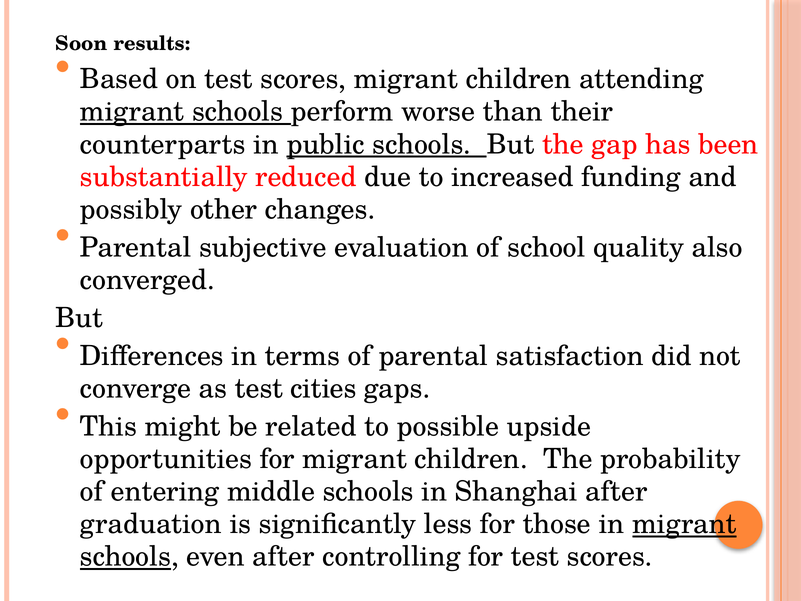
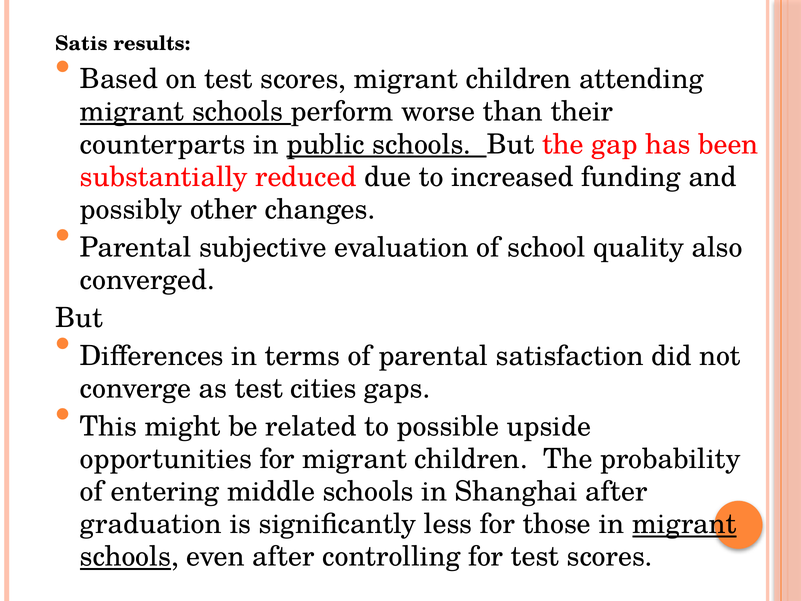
Soon: Soon -> Satis
